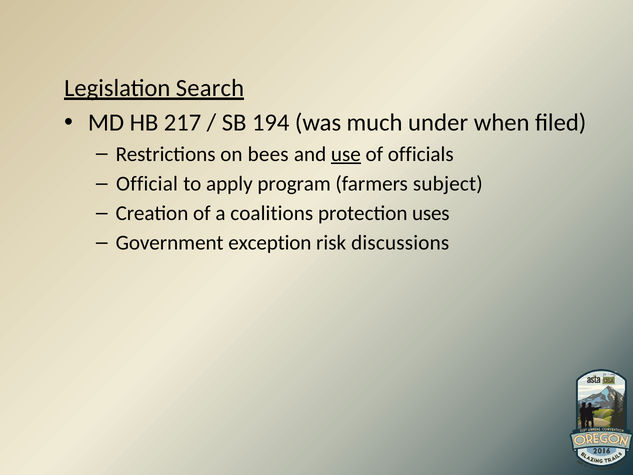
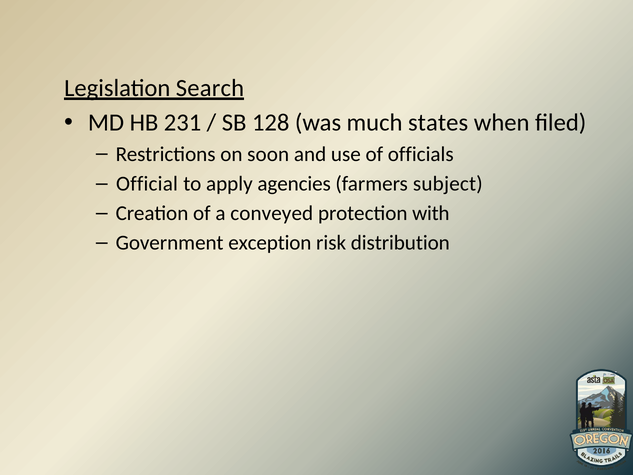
217: 217 -> 231
194: 194 -> 128
under: under -> states
bees: bees -> soon
use underline: present -> none
program: program -> agencies
coalitions: coalitions -> conveyed
uses: uses -> with
discussions: discussions -> distribution
